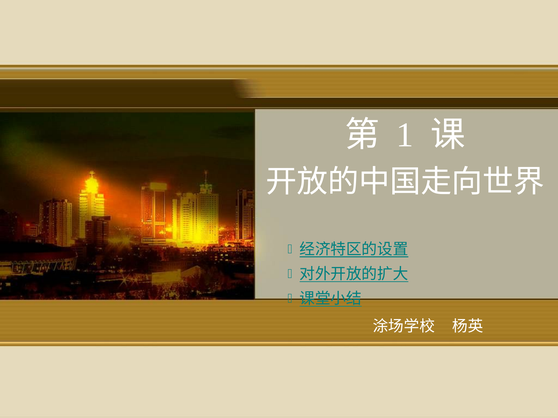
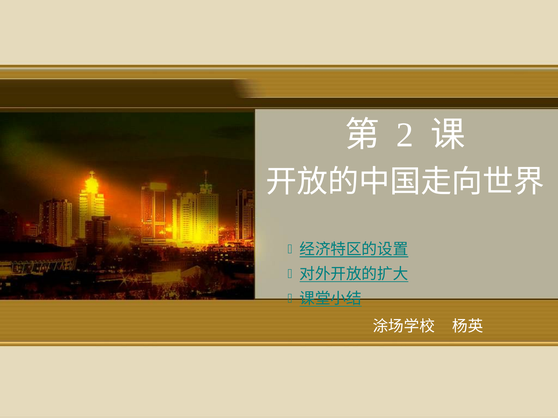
1: 1 -> 2
